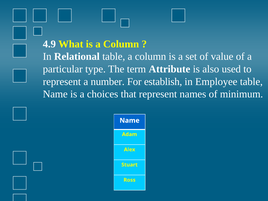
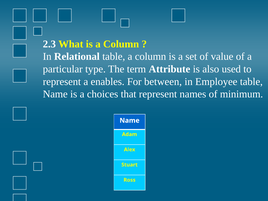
4.9: 4.9 -> 2.3
number: number -> enables
establish: establish -> between
